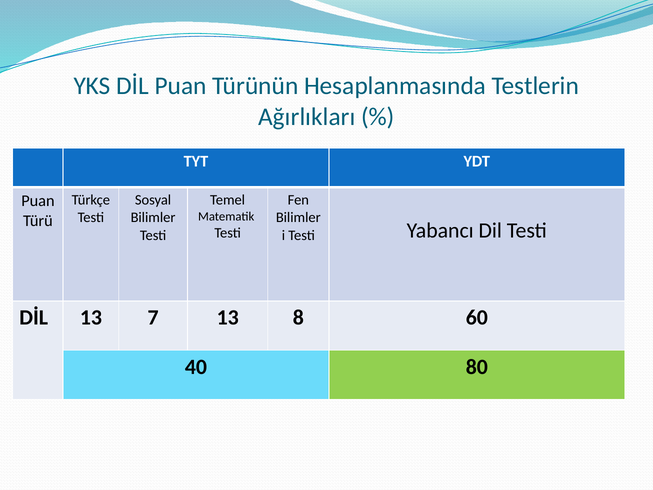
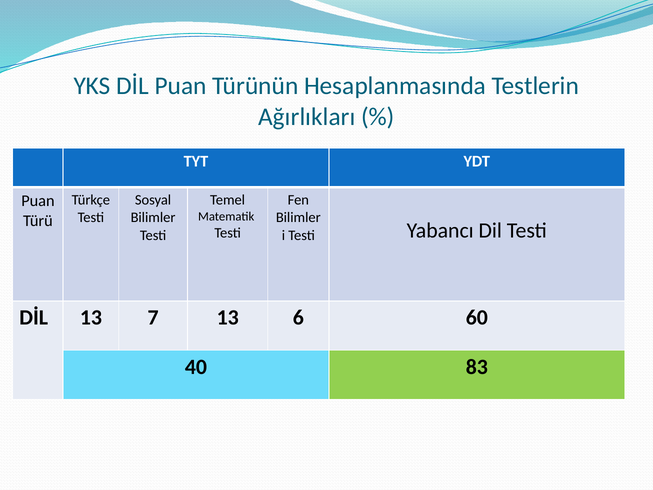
8: 8 -> 6
80: 80 -> 83
